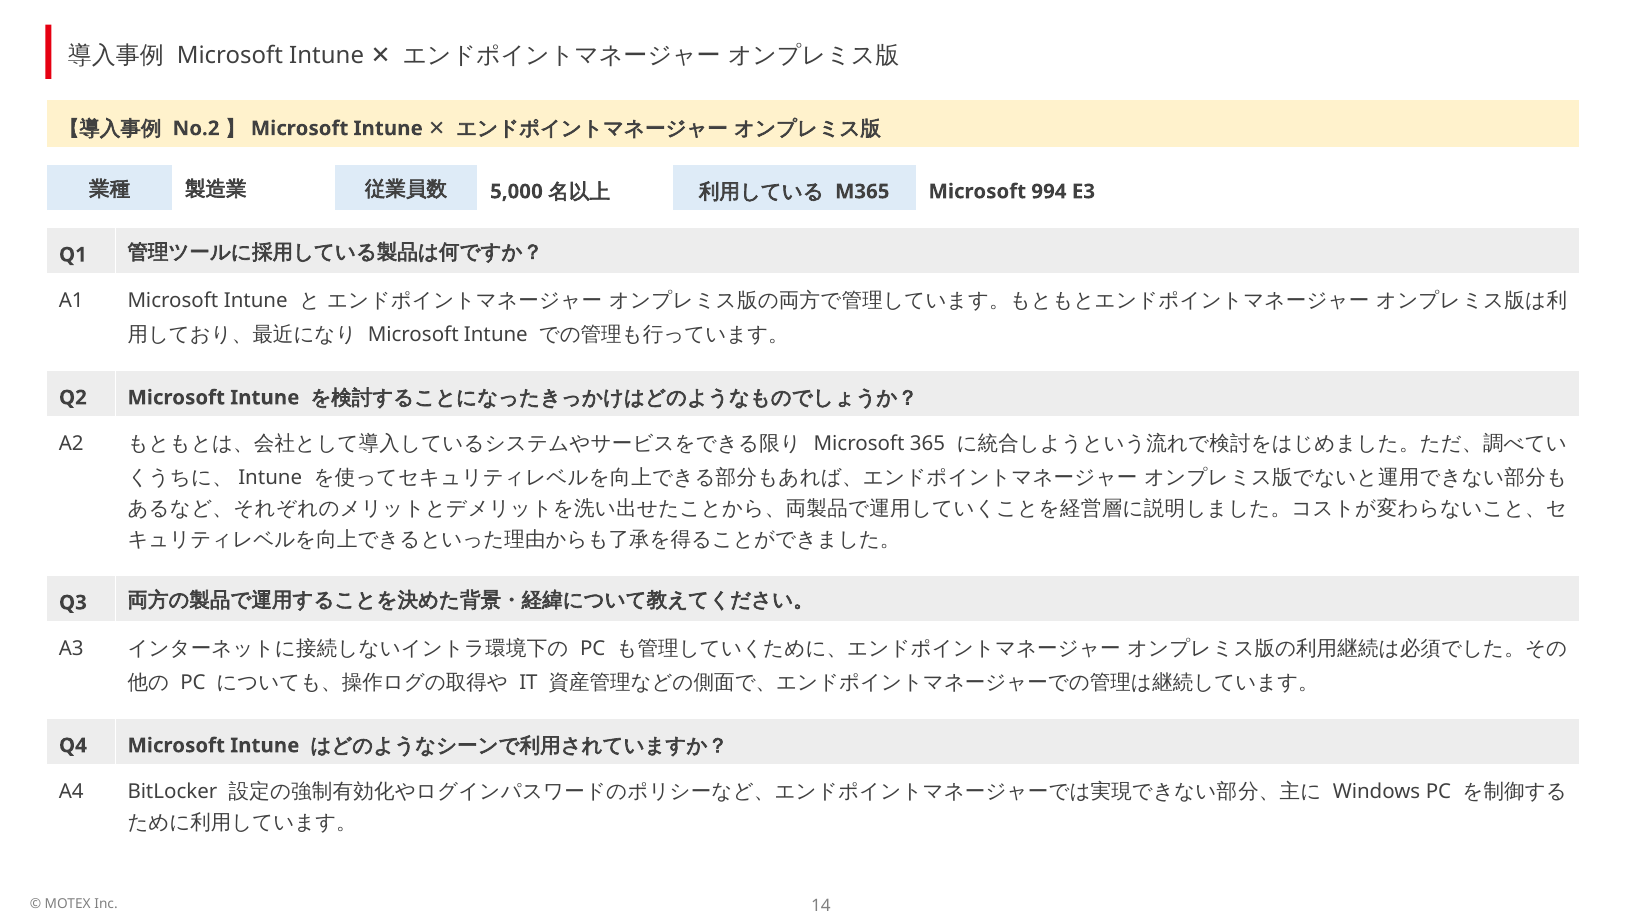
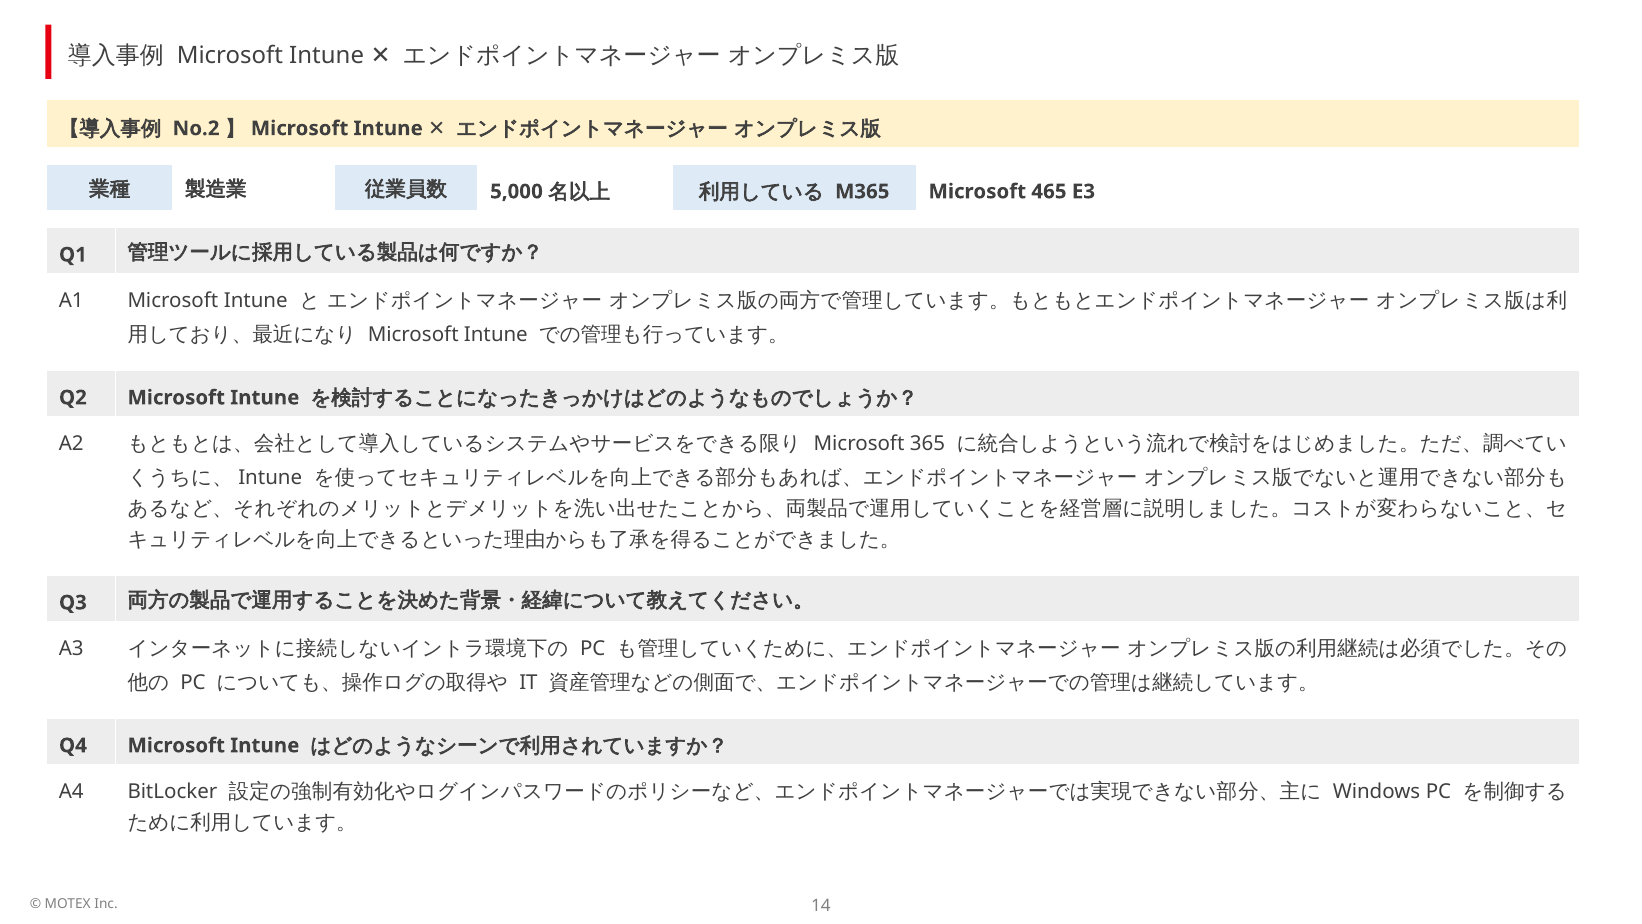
994: 994 -> 465
